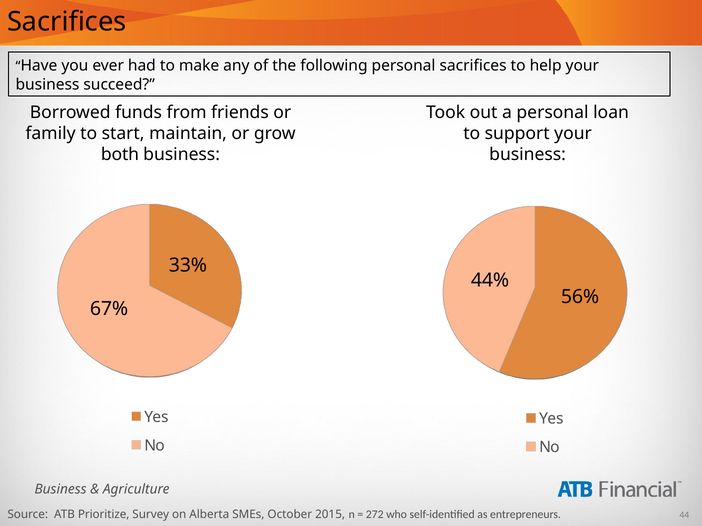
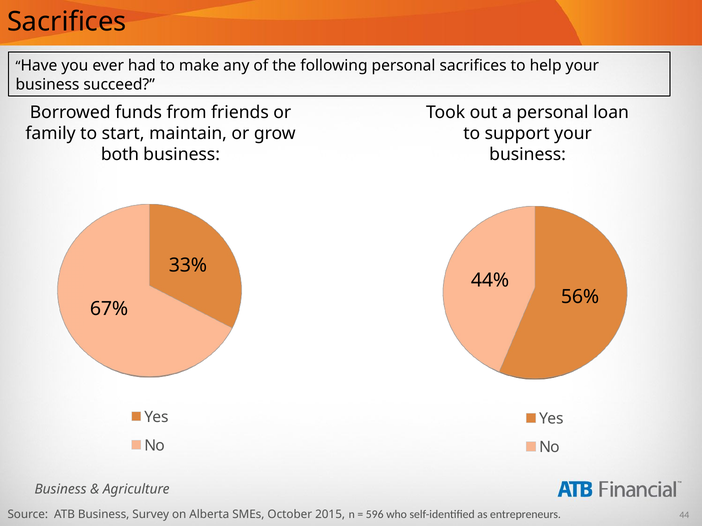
ATB Prioritize: Prioritize -> Business
272: 272 -> 596
